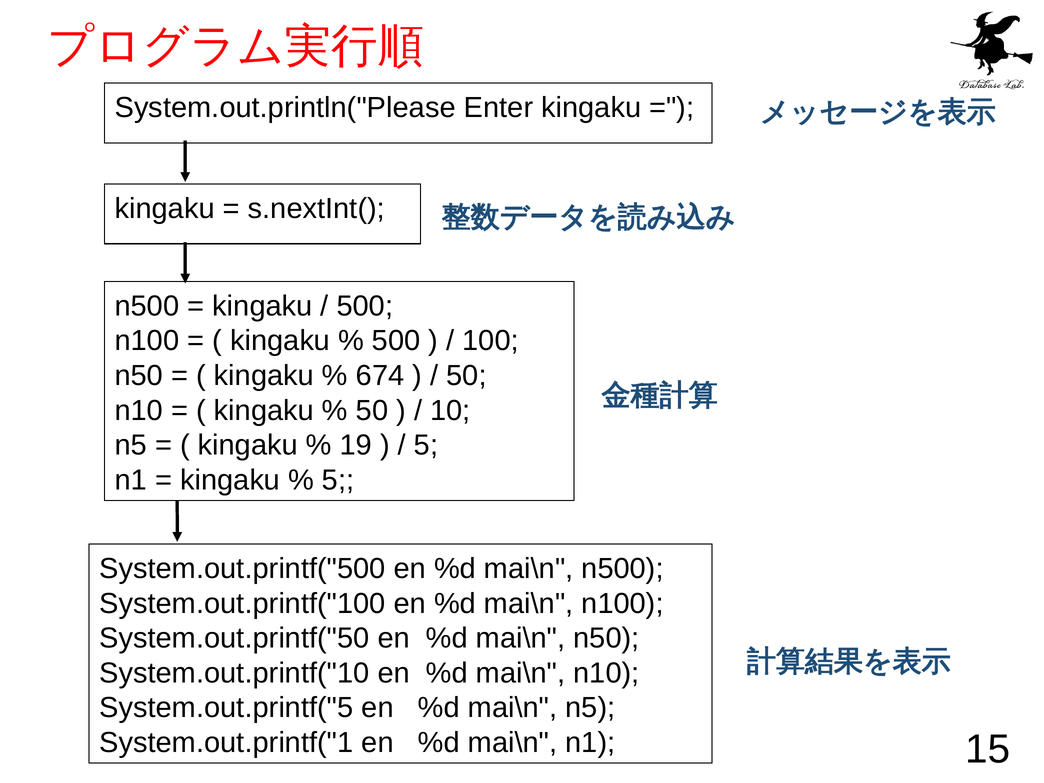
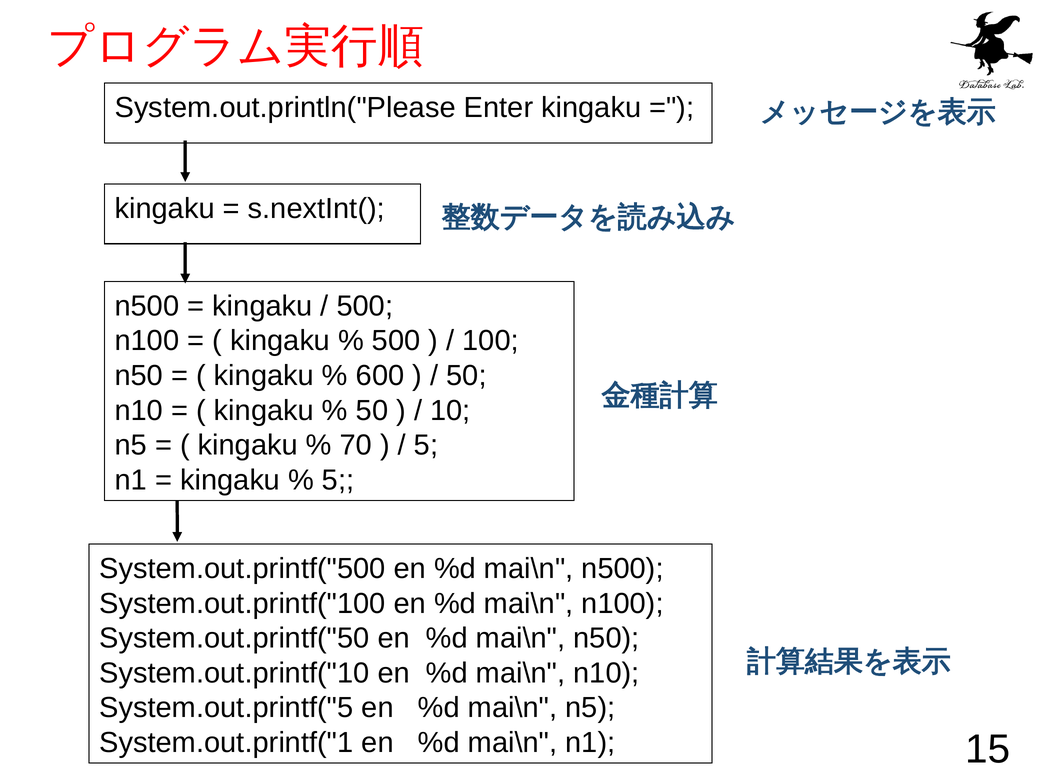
674: 674 -> 600
19: 19 -> 70
